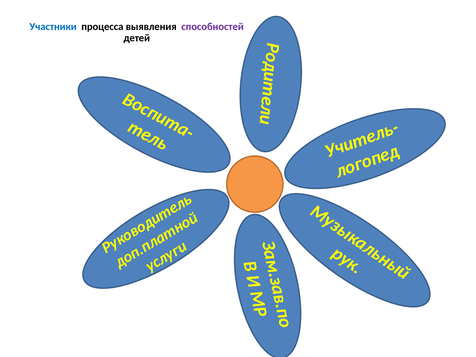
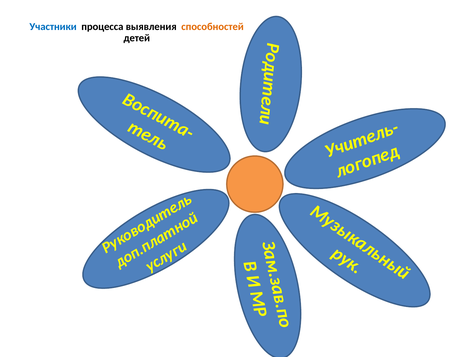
способностей colour: purple -> orange
